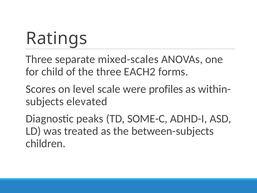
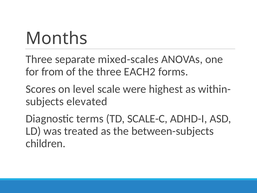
Ratings: Ratings -> Months
child: child -> from
profiles: profiles -> highest
peaks: peaks -> terms
SOME-C: SOME-C -> SCALE-C
